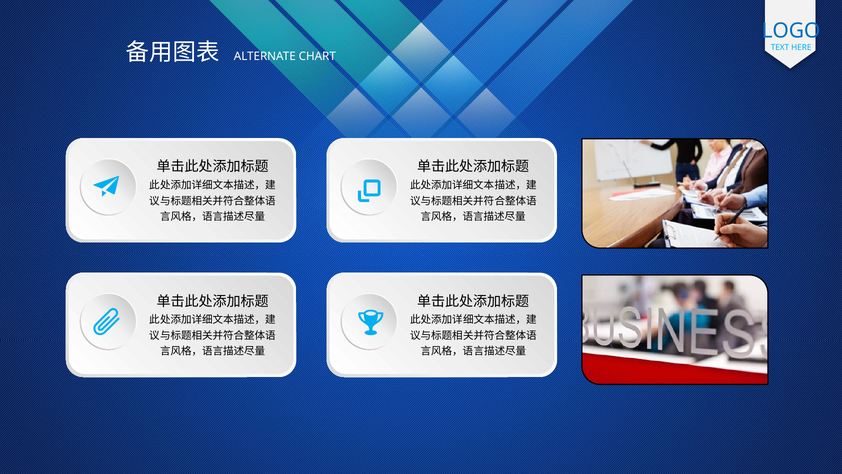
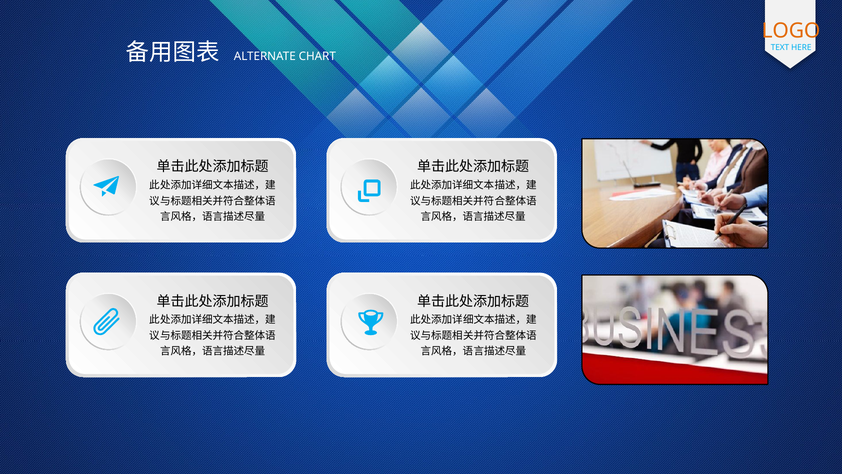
LOGO colour: blue -> orange
